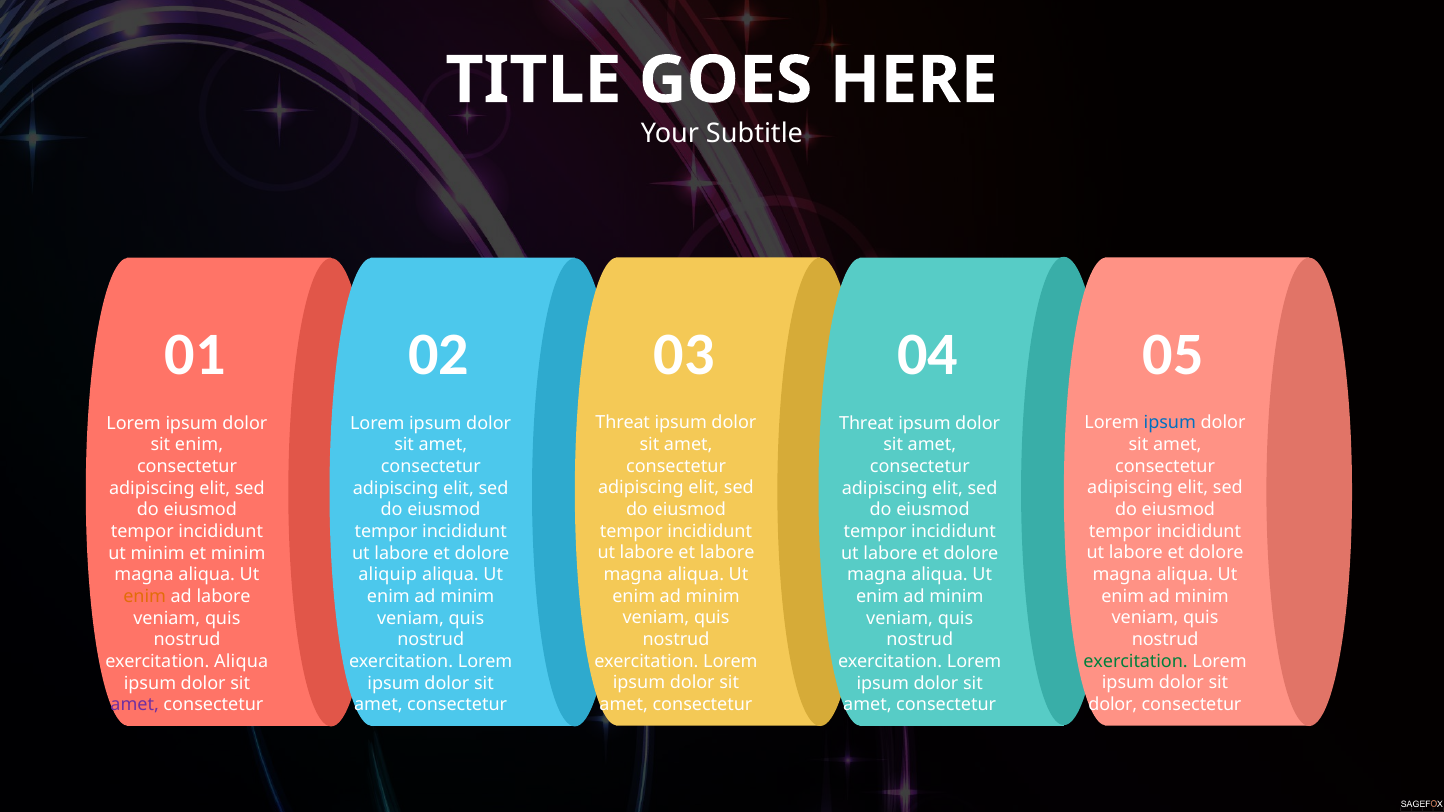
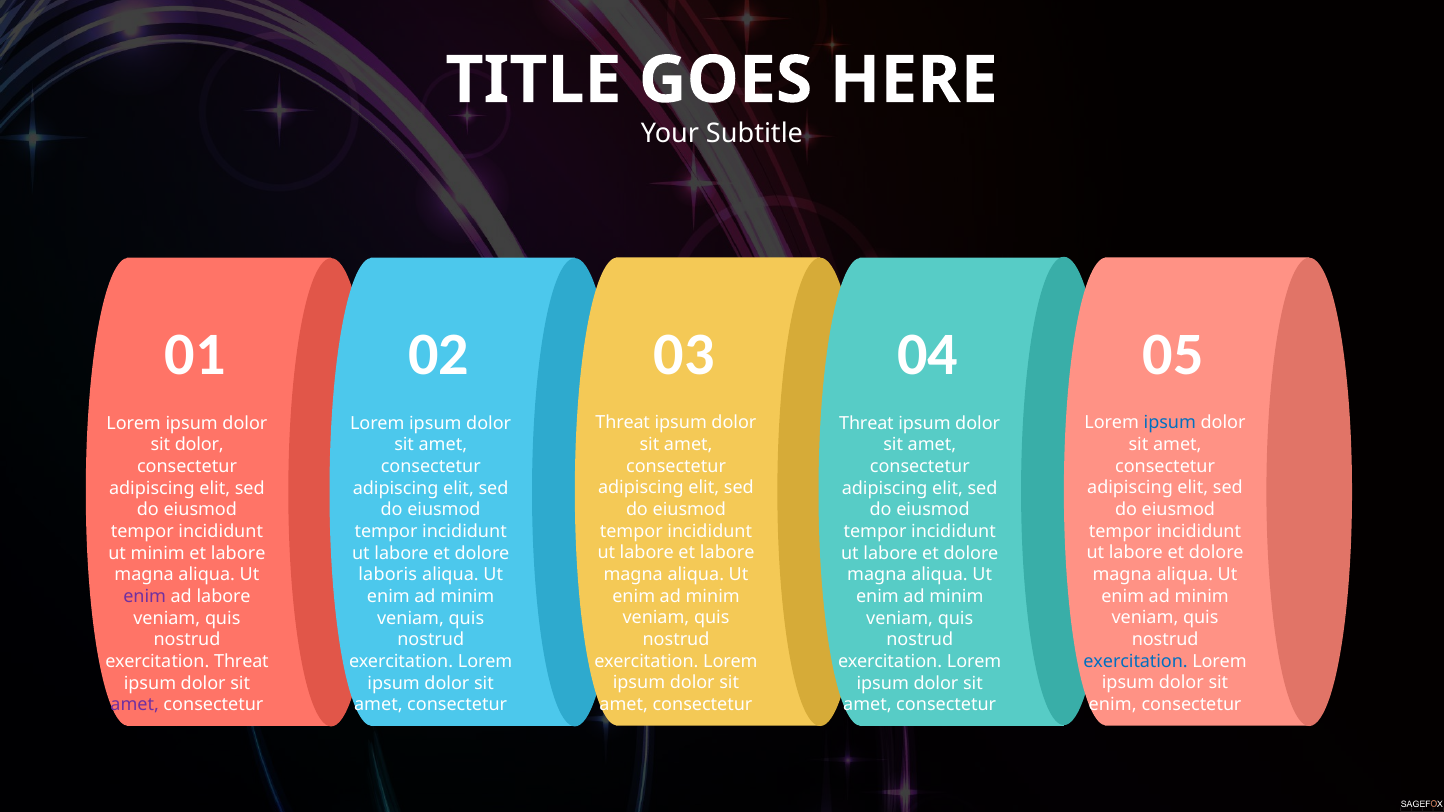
sit enim: enim -> dolor
minim at (238, 553): minim -> labore
aliquip: aliquip -> laboris
enim at (145, 597) colour: orange -> purple
exercitation at (1136, 661) colour: green -> blue
exercitation Aliqua: Aliqua -> Threat
dolor at (1113, 705): dolor -> enim
